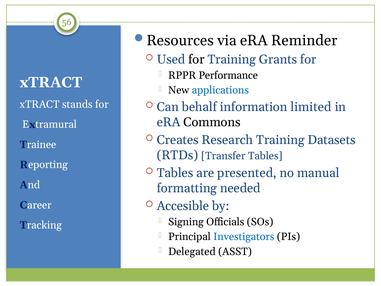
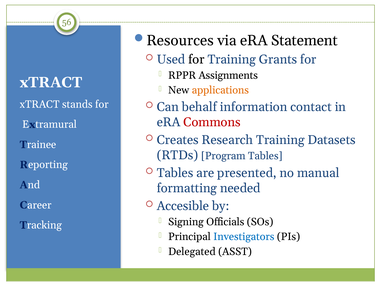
Reminder: Reminder -> Statement
Performance: Performance -> Assignments
applications colour: blue -> orange
information limited: limited -> contact
Commons at (212, 122) colour: black -> red
Transfer: Transfer -> Program
